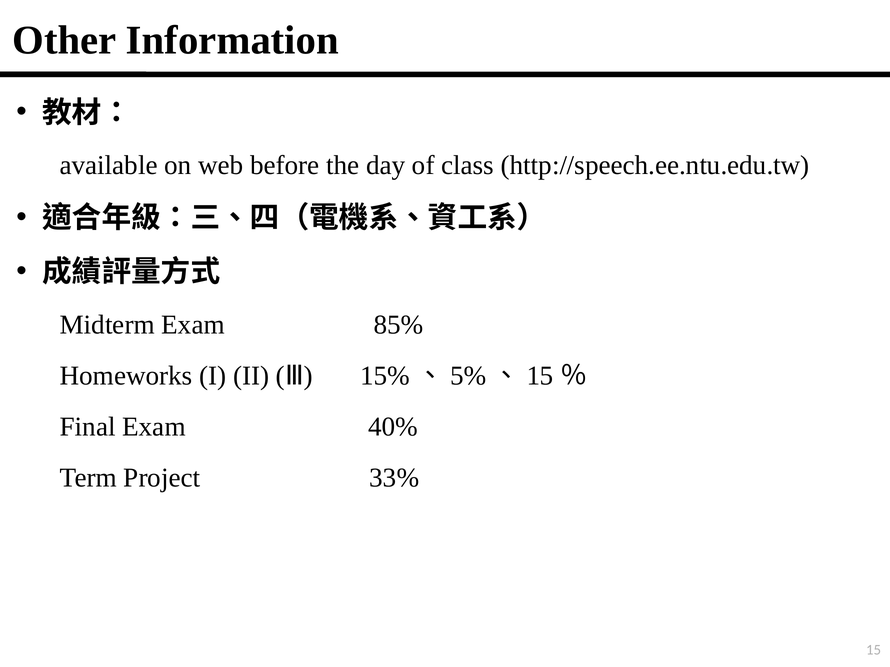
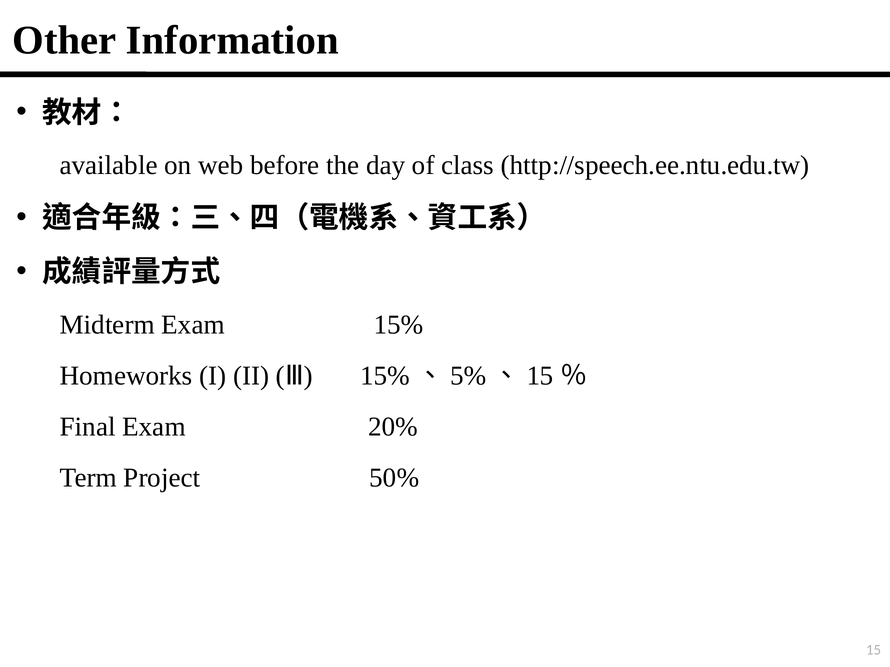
85%: 85% -> 15%
40%: 40% -> 20%
33%: 33% -> 50%
